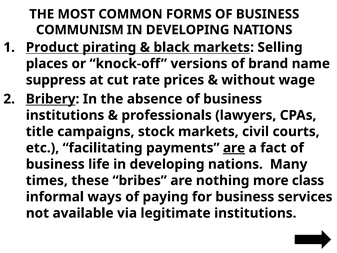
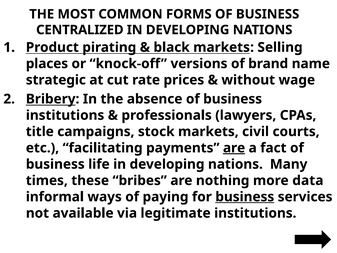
COMMUNISM: COMMUNISM -> CENTRALIZED
suppress: suppress -> strategic
class: class -> data
business at (245, 197) underline: none -> present
